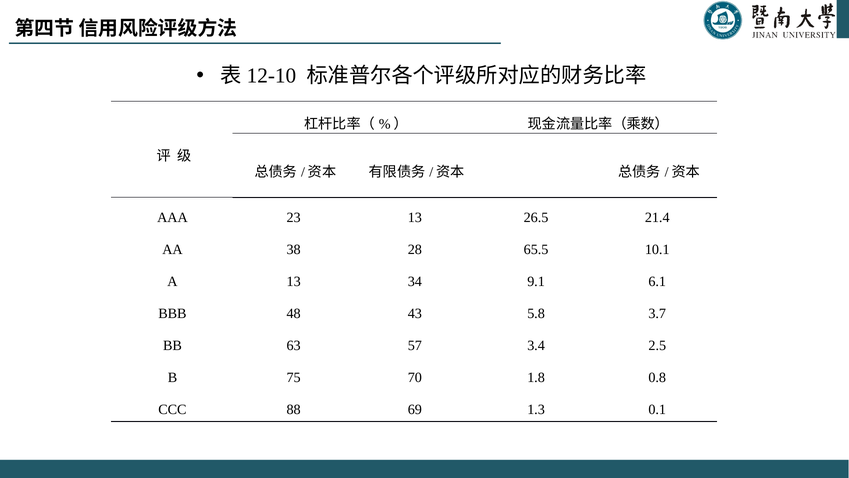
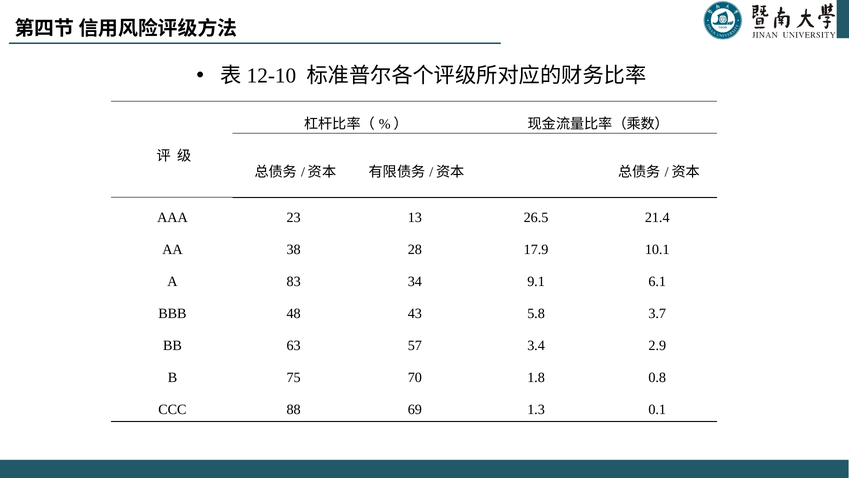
65.5: 65.5 -> 17.9
A 13: 13 -> 83
2.5: 2.5 -> 2.9
